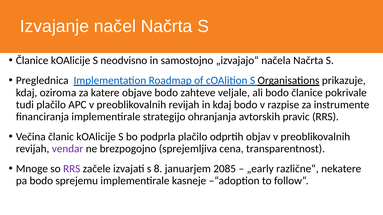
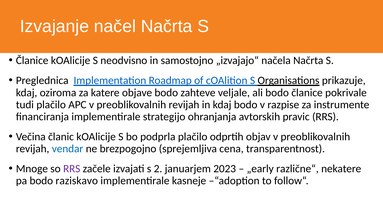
vendar colour: purple -> blue
8: 8 -> 2
2085: 2085 -> 2023
sprejemu: sprejemu -> raziskavo
